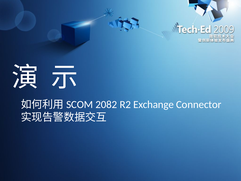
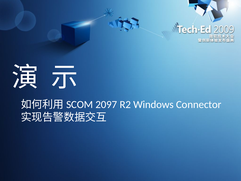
2082: 2082 -> 2097
Exchange: Exchange -> Windows
